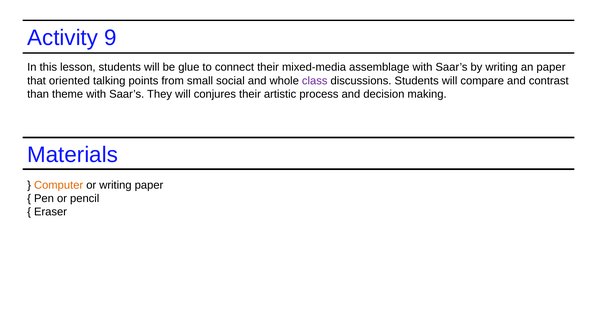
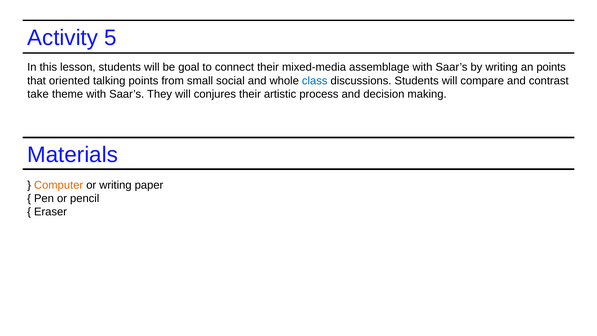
9: 9 -> 5
glue: glue -> goal
an paper: paper -> points
class colour: purple -> blue
than: than -> take
